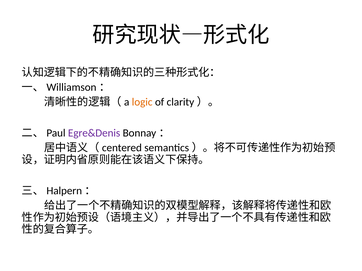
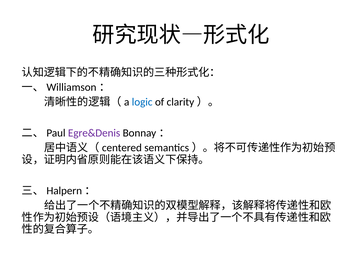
logic colour: orange -> blue
